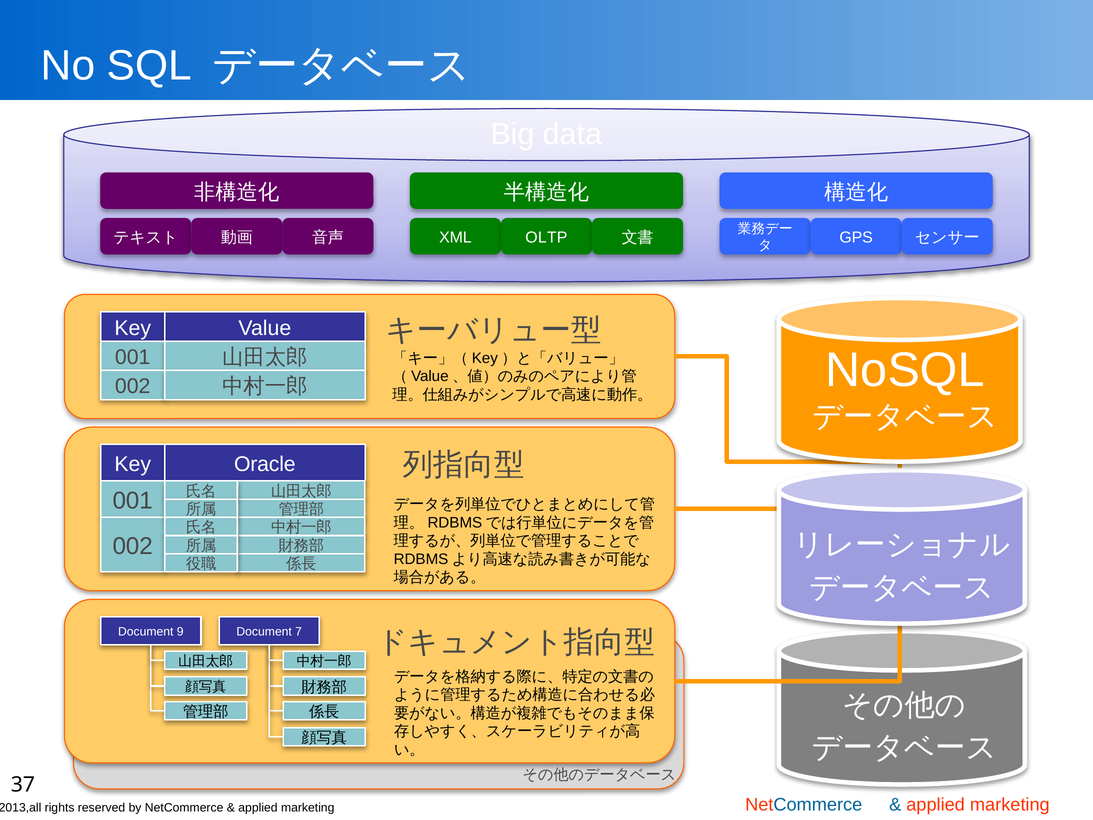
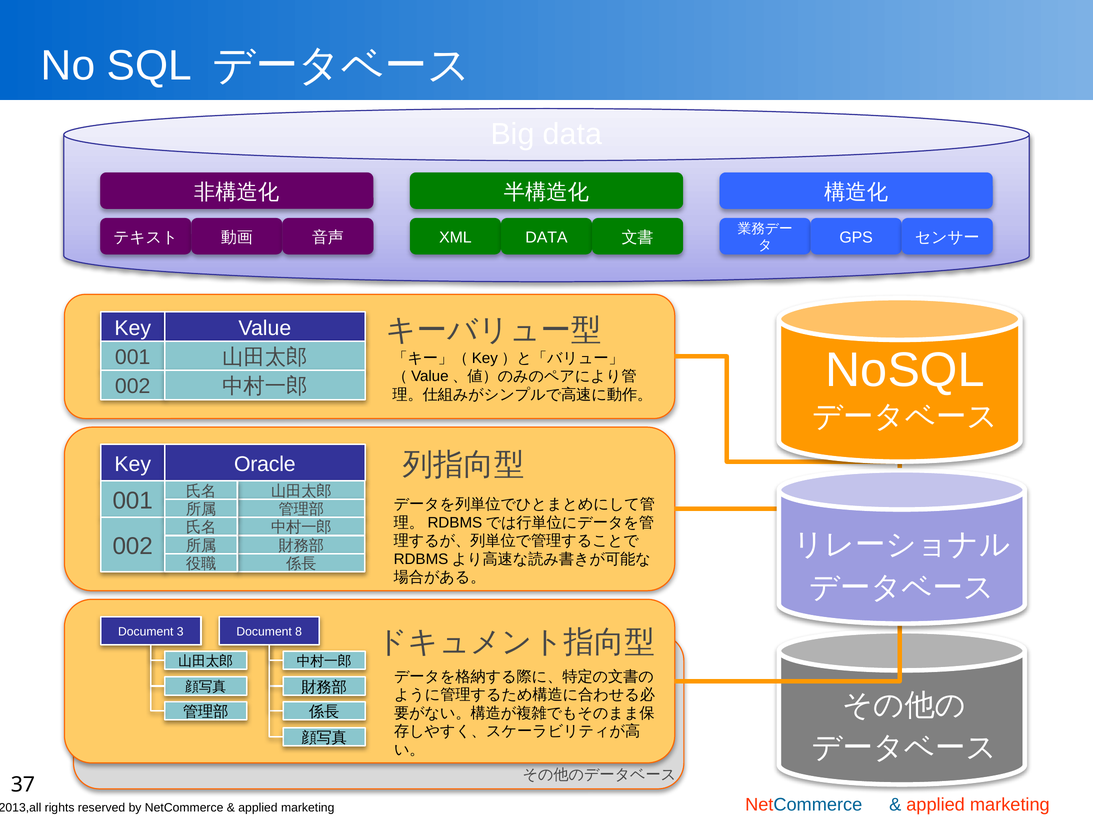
OLTP at (546, 237): OLTP -> DATA
9: 9 -> 3
7: 7 -> 8
